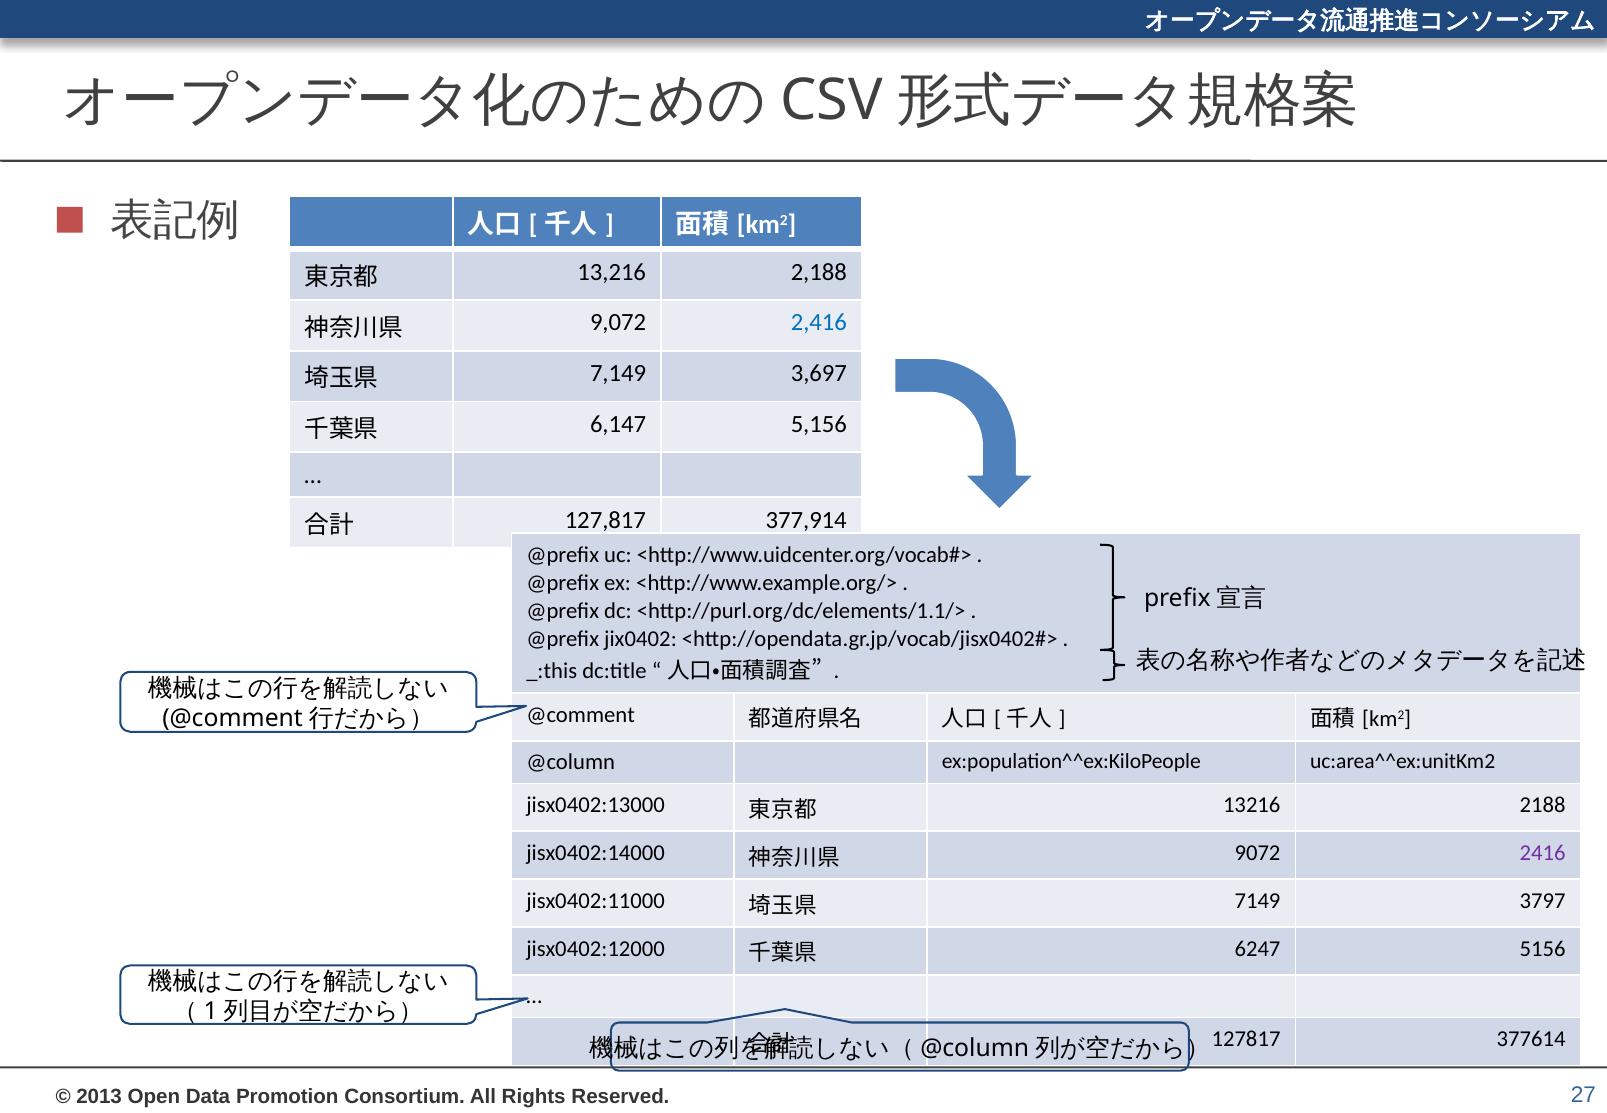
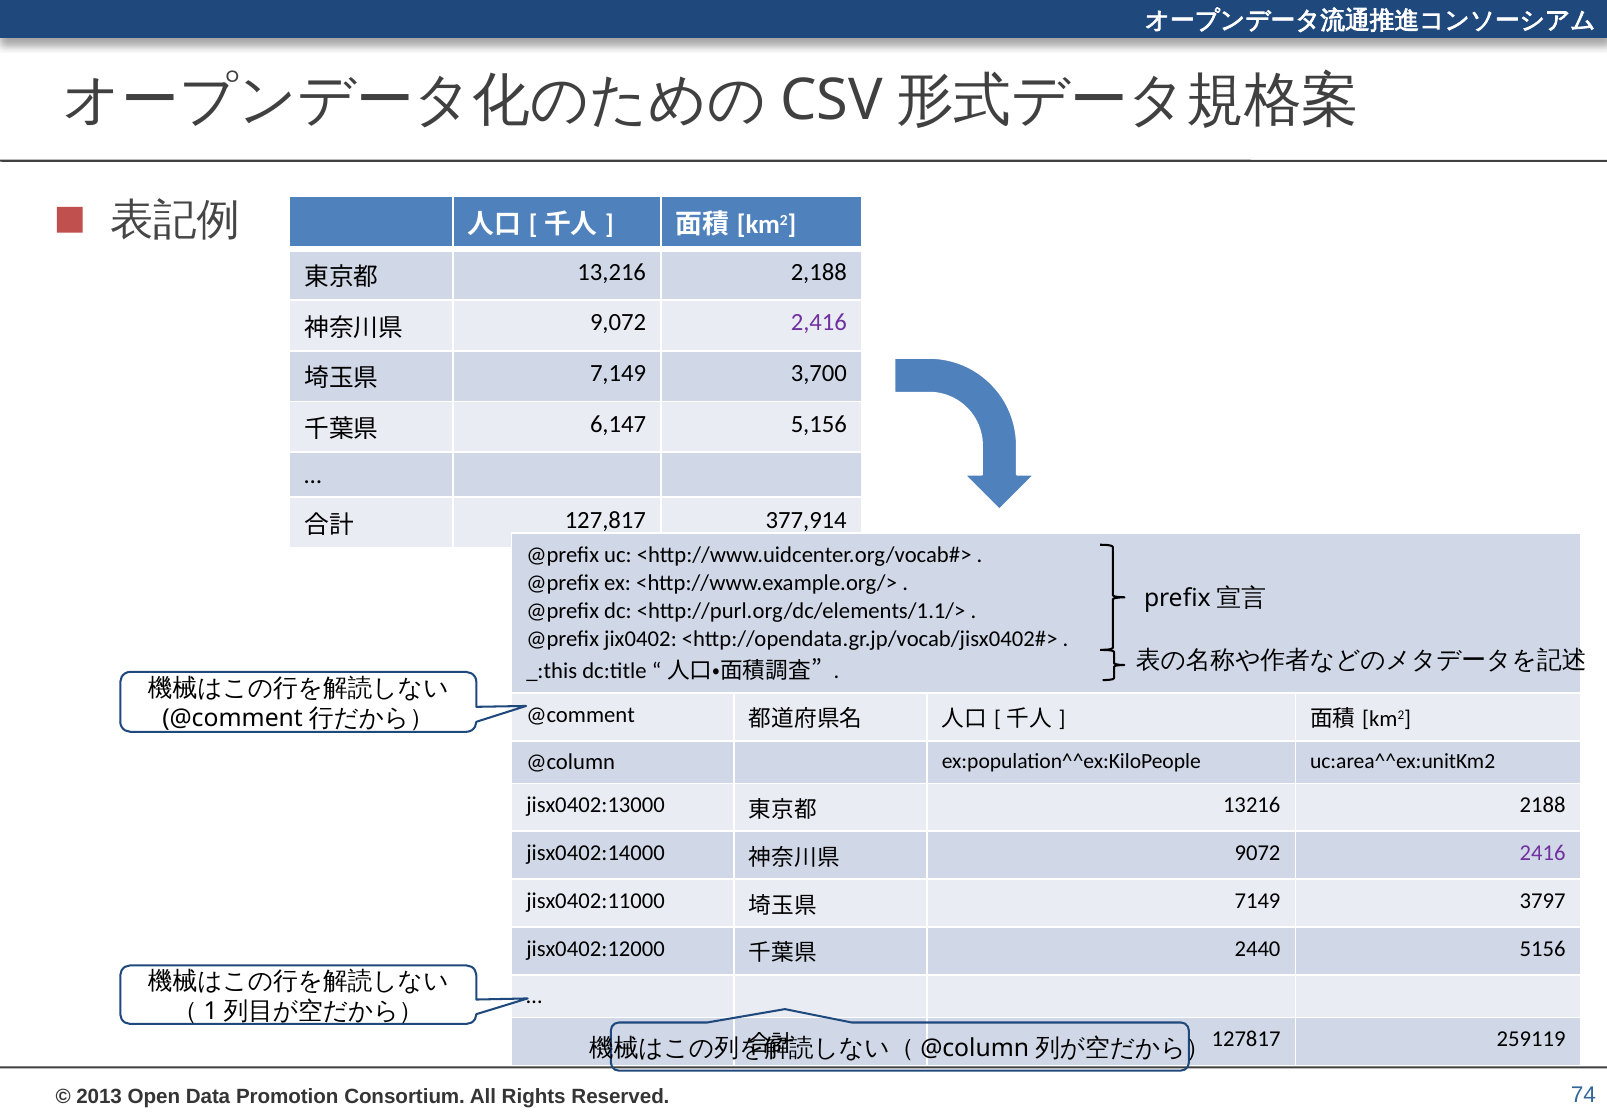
2,416 colour: blue -> purple
3,697: 3,697 -> 3,700
6247: 6247 -> 2440
377614: 377614 -> 259119
27: 27 -> 74
